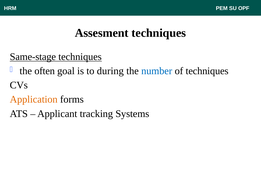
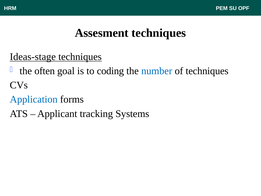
Same-stage: Same-stage -> Ideas-stage
during: during -> coding
Application colour: orange -> blue
